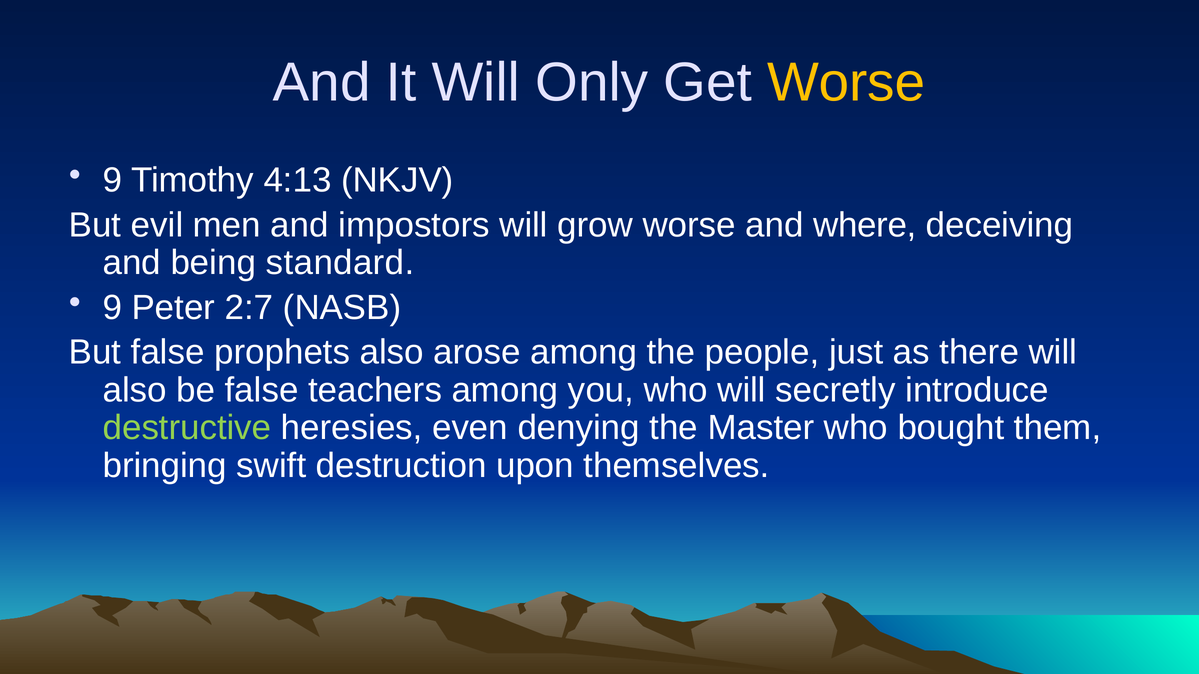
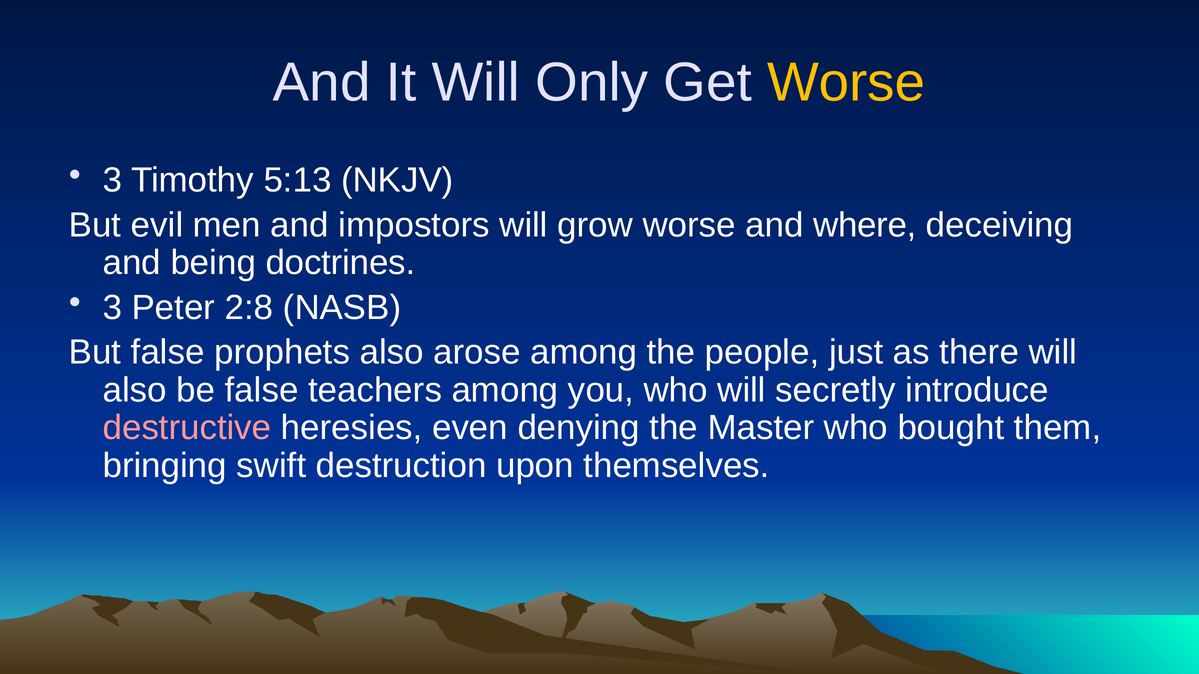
9 at (112, 181): 9 -> 3
4:13: 4:13 -> 5:13
standard: standard -> doctrines
9 at (112, 308): 9 -> 3
2:7: 2:7 -> 2:8
destructive colour: light green -> pink
